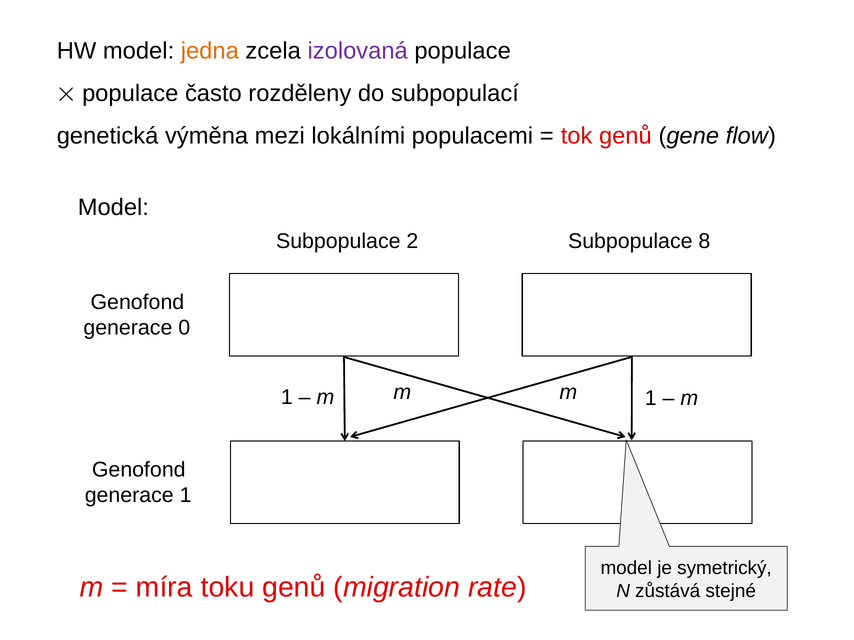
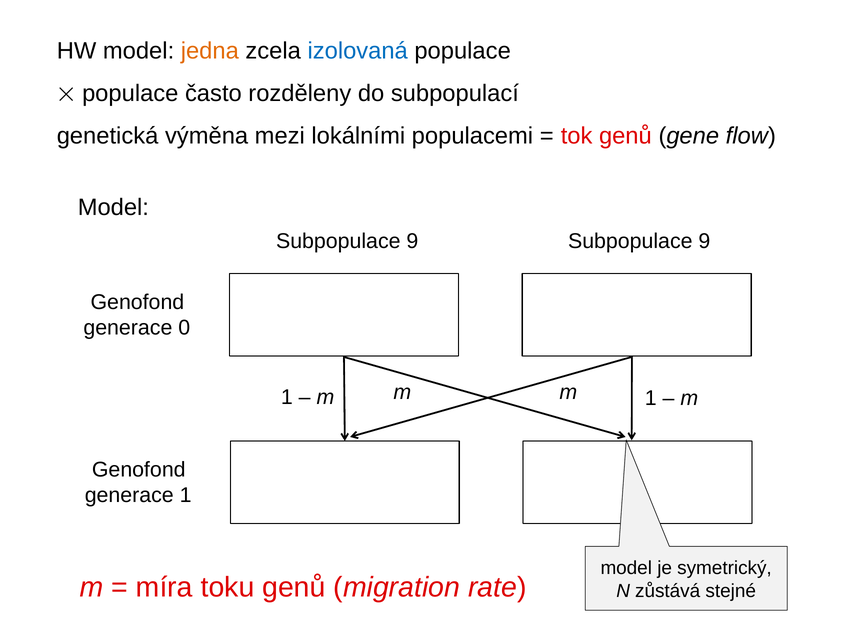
izolovaná colour: purple -> blue
2 at (412, 242): 2 -> 9
8 at (704, 242): 8 -> 9
